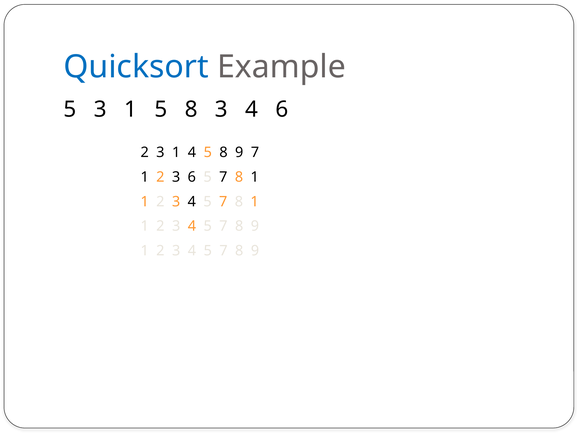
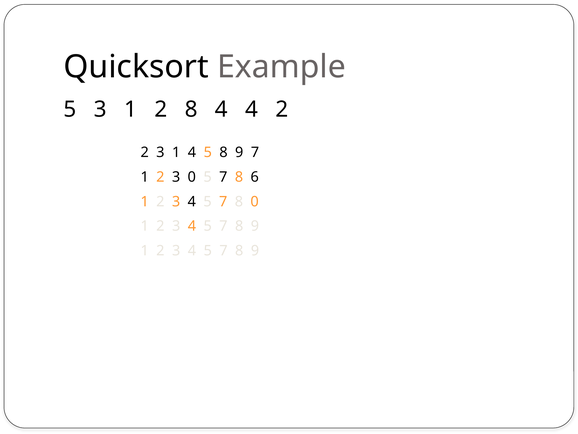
Quicksort colour: blue -> black
3 1 5: 5 -> 2
8 3: 3 -> 4
4 6: 6 -> 2
3 6: 6 -> 0
1 at (255, 177): 1 -> 6
1 at (255, 201): 1 -> 0
